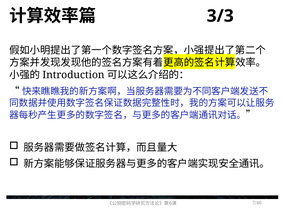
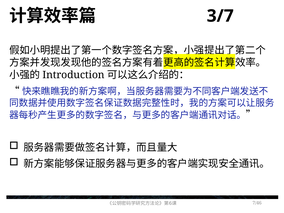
3/3: 3/3 -> 3/7
